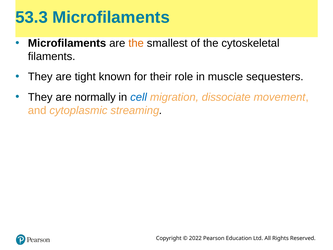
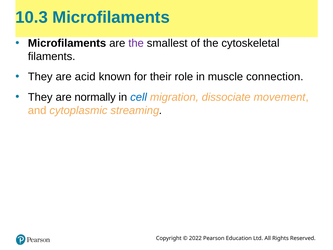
53.3: 53.3 -> 10.3
the at (136, 43) colour: orange -> purple
tight: tight -> acid
sequesters: sequesters -> connection
